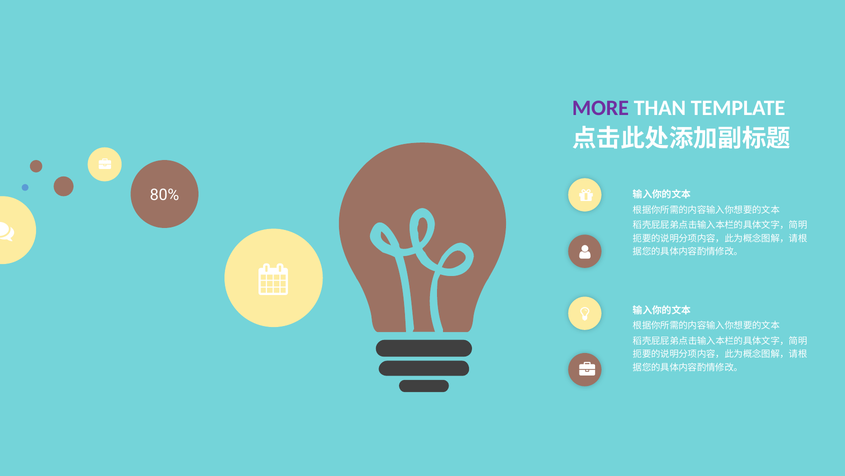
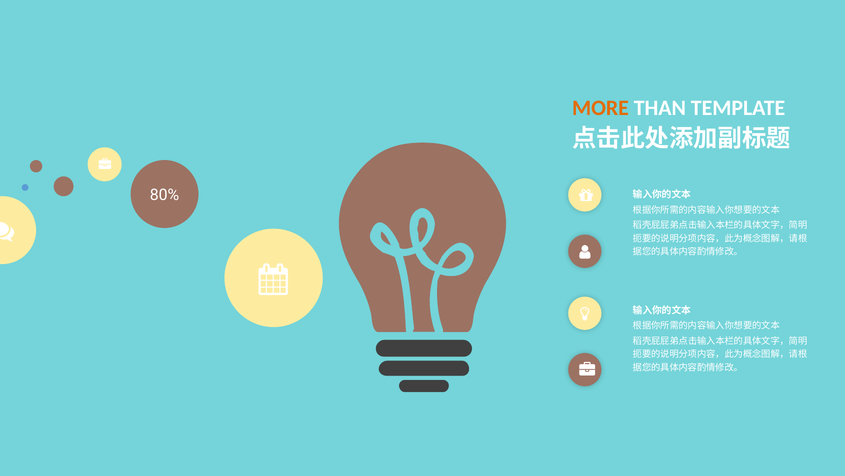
MORE colour: purple -> orange
